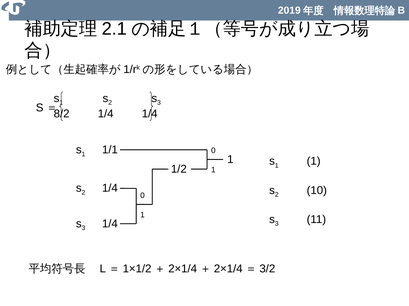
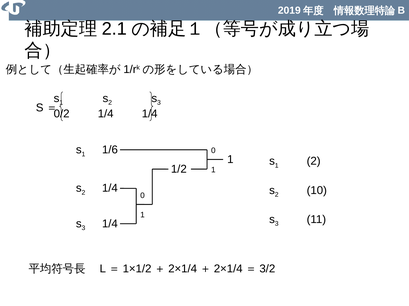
8/2: 8/2 -> 0/2
1/1: 1/1 -> 1/6
1 1: 1 -> 2
